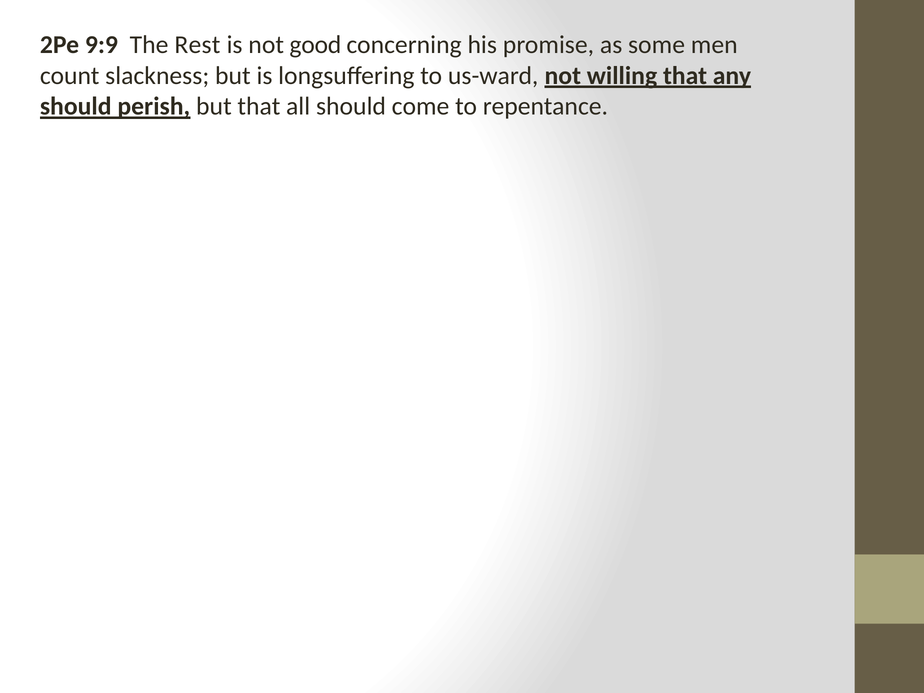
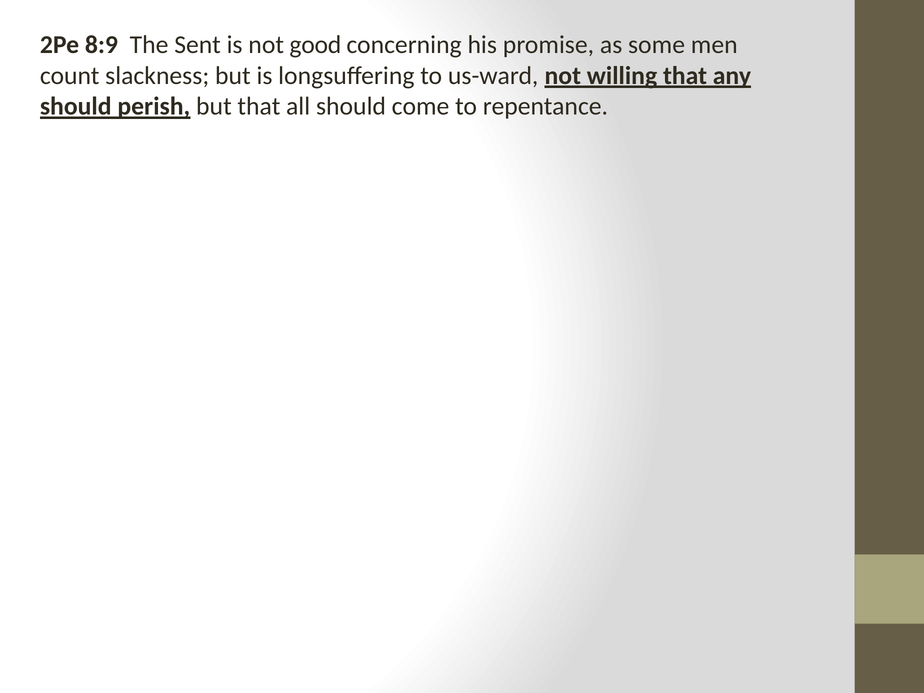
9:9: 9:9 -> 8:9
Rest: Rest -> Sent
